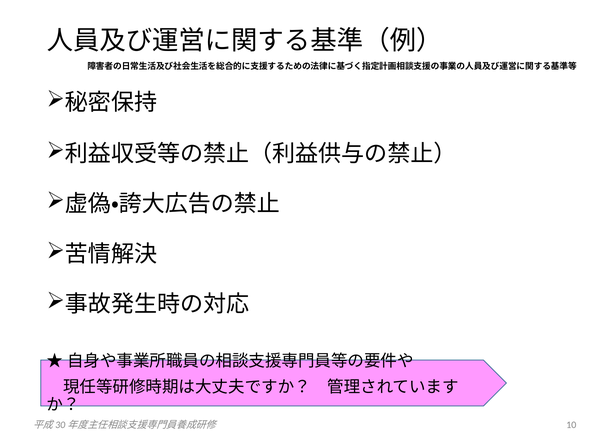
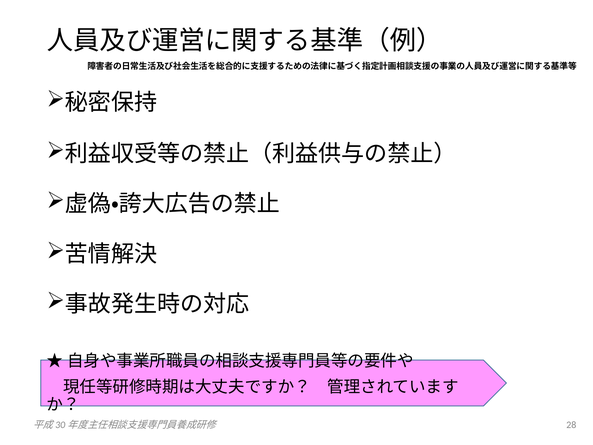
10: 10 -> 28
